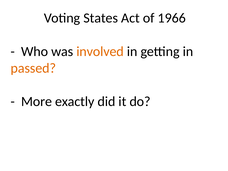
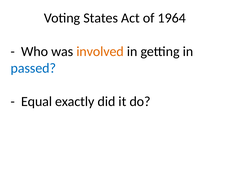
1966: 1966 -> 1964
passed colour: orange -> blue
More: More -> Equal
